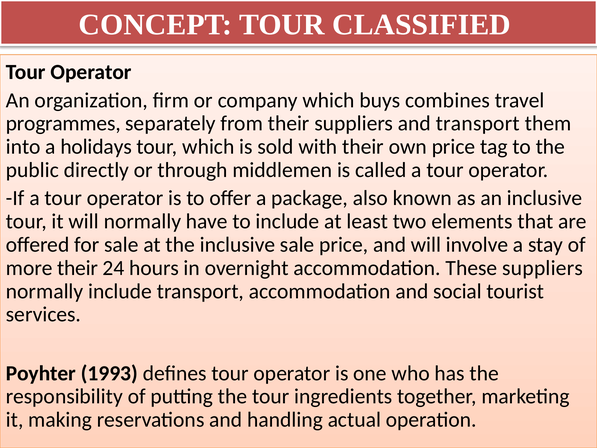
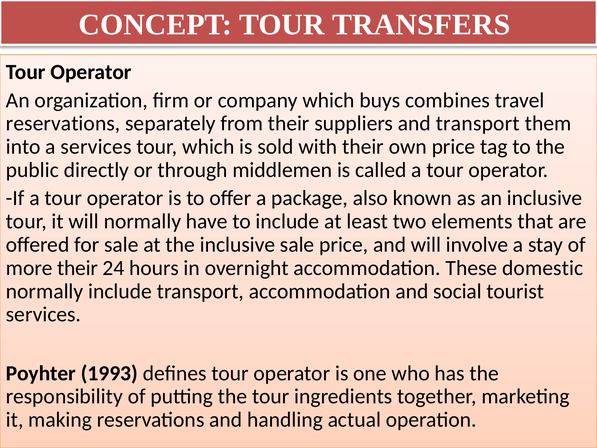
CLASSIFIED: CLASSIFIED -> TRANSFERS
programmes at (63, 123): programmes -> reservations
a holidays: holidays -> services
These suppliers: suppliers -> domestic
